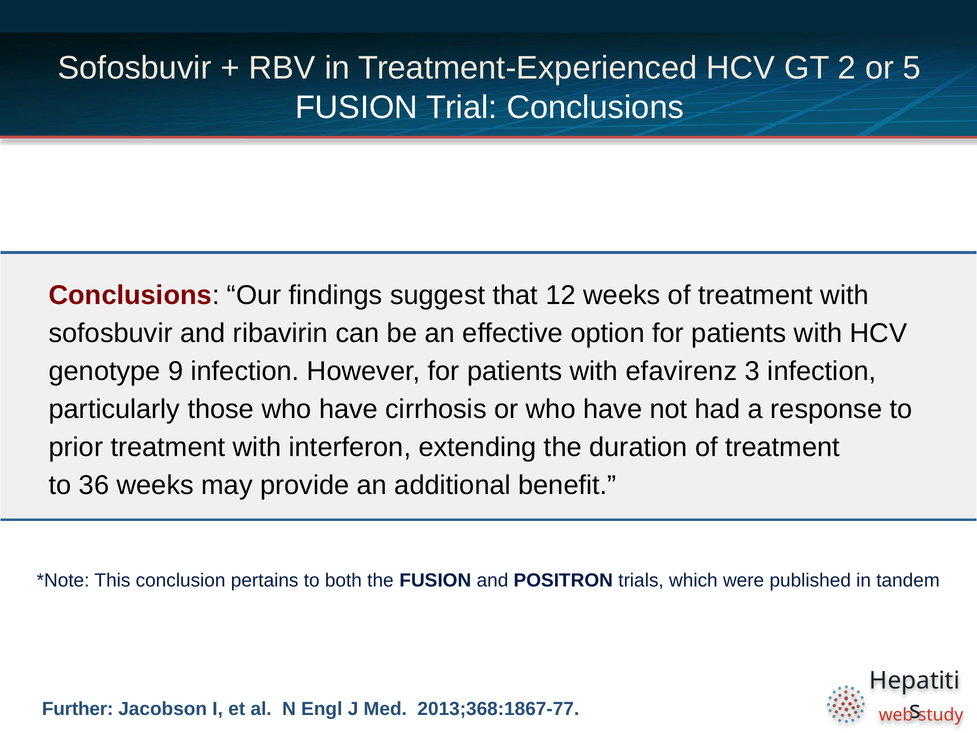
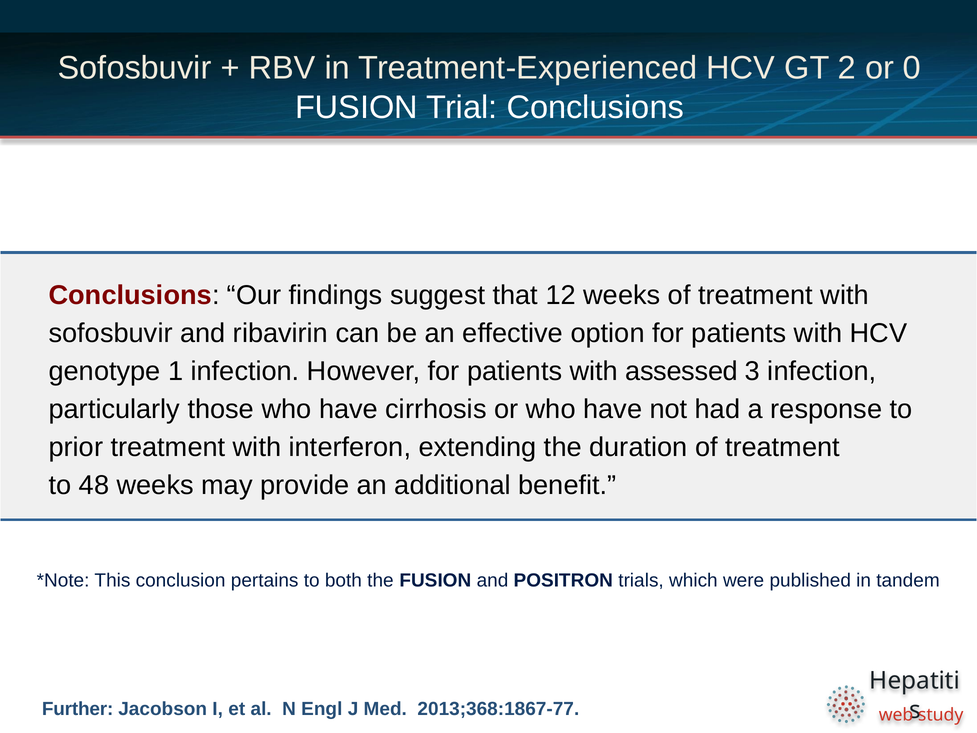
5: 5 -> 0
9: 9 -> 1
efavirenz: efavirenz -> assessed
36: 36 -> 48
